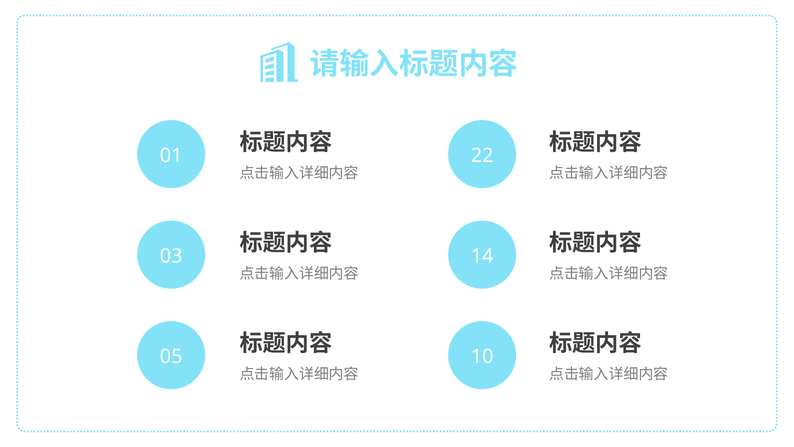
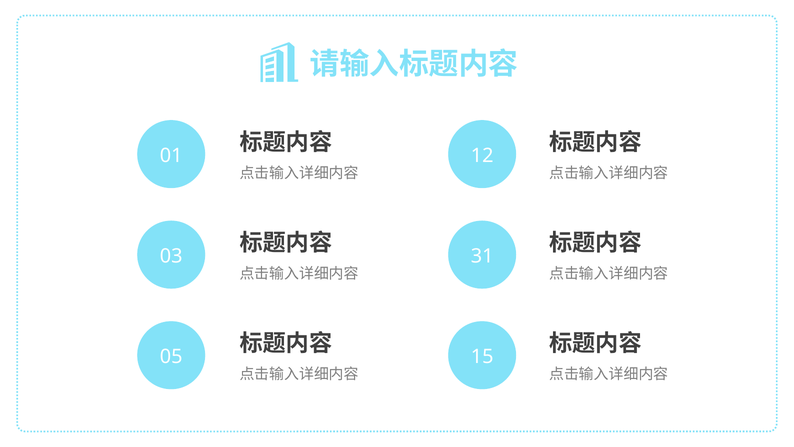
22: 22 -> 12
14: 14 -> 31
10: 10 -> 15
